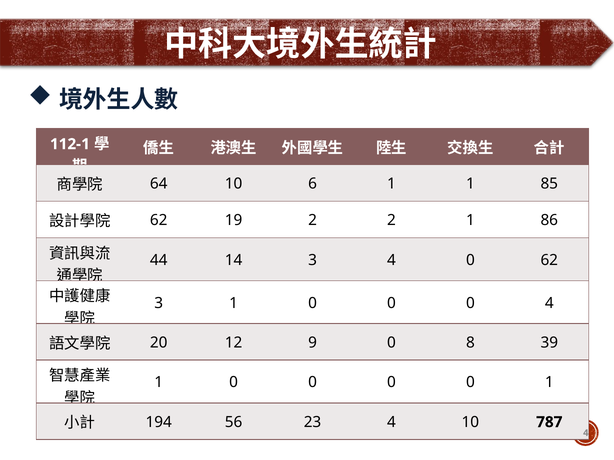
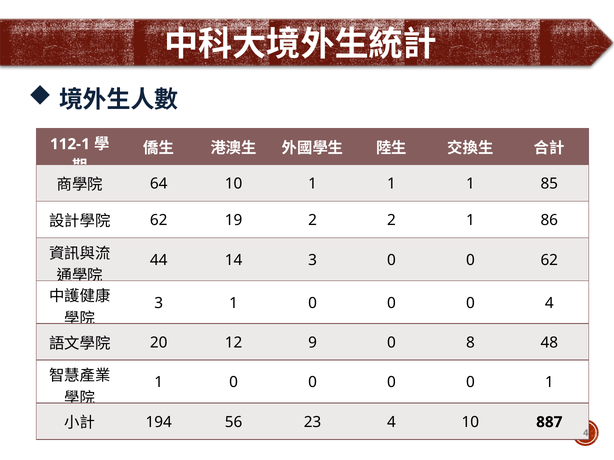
10 6: 6 -> 1
3 4: 4 -> 0
39: 39 -> 48
787: 787 -> 887
